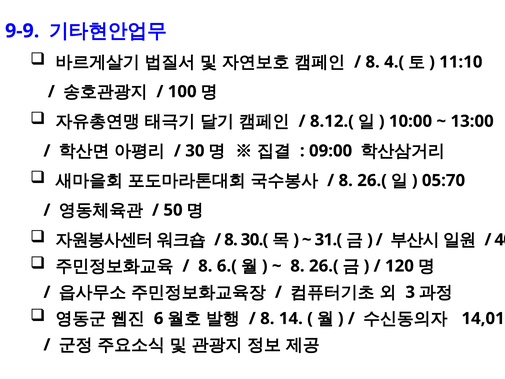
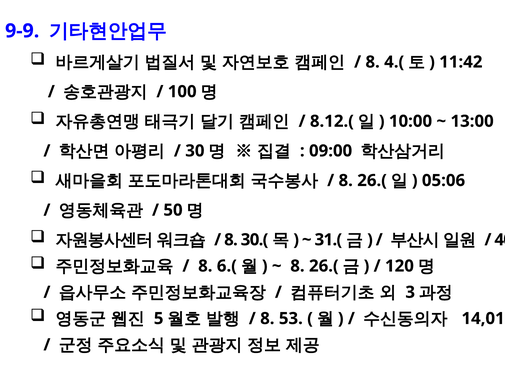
11:10: 11:10 -> 11:42
05:70: 05:70 -> 05:06
6: 6 -> 5
14: 14 -> 53
